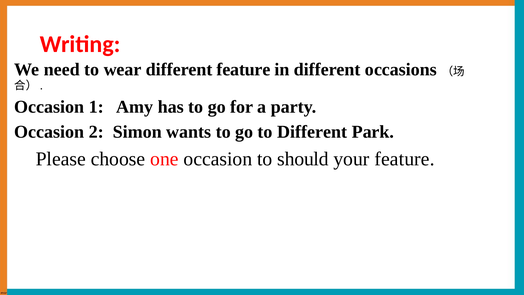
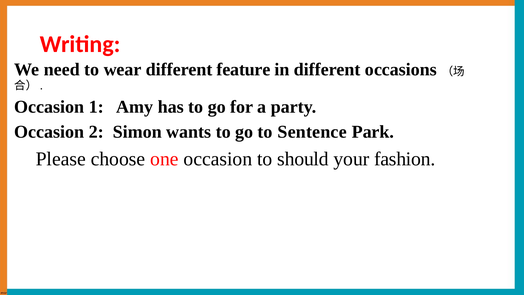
to Different: Different -> Sentence
your feature: feature -> fashion
